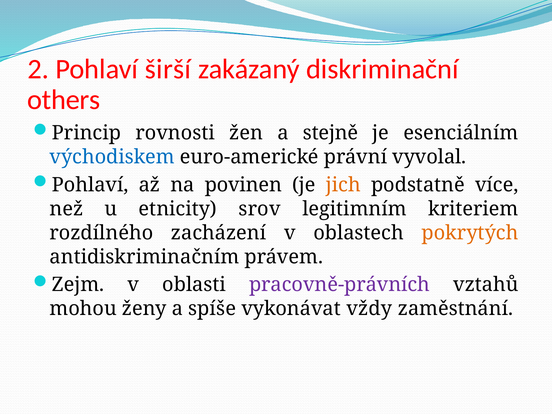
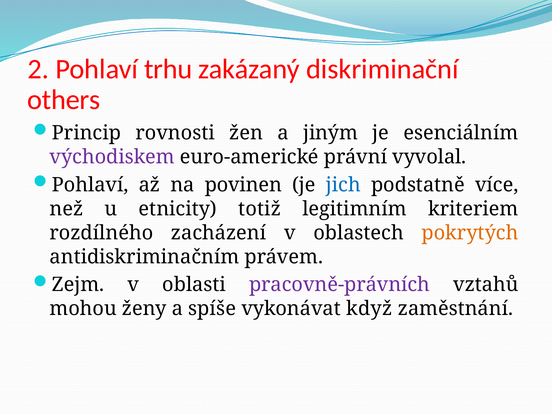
širší: širší -> trhu
stejně: stejně -> jiným
východiskem colour: blue -> purple
jich colour: orange -> blue
srov: srov -> totiž
vždy: vždy -> když
